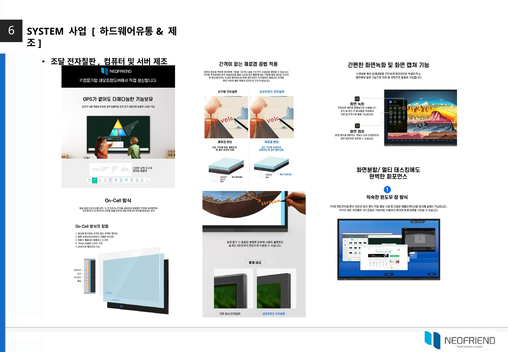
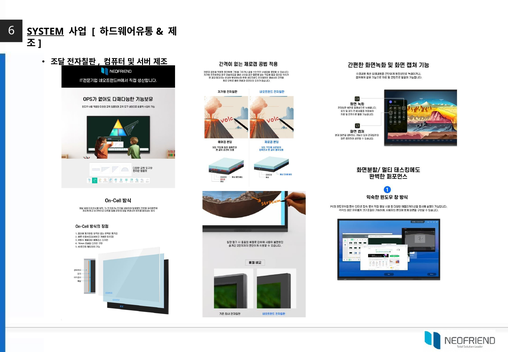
SYSTEM underline: none -> present
